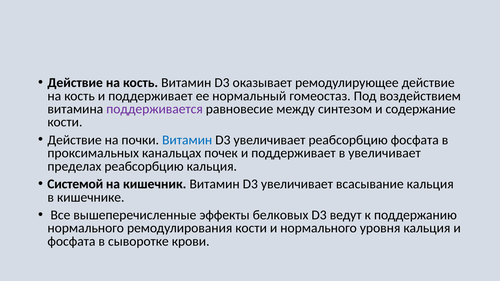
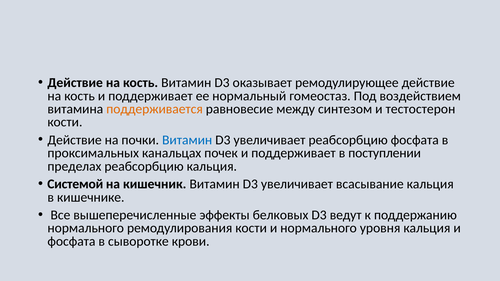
поддерживается colour: purple -> orange
содержание: содержание -> тестостерон
в увеличивает: увеличивает -> поступлении
